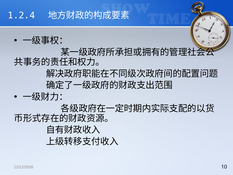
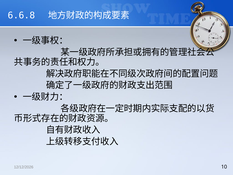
1.2.4: 1.2.4 -> 6.6.8
